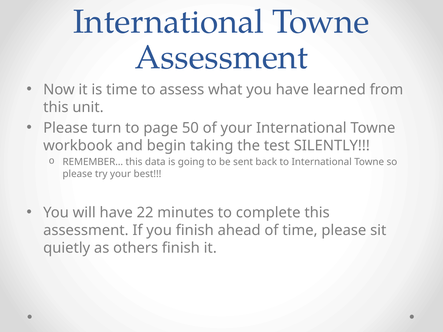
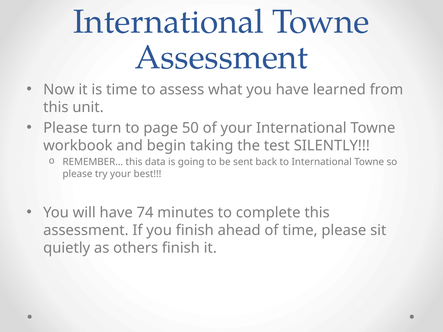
22: 22 -> 74
